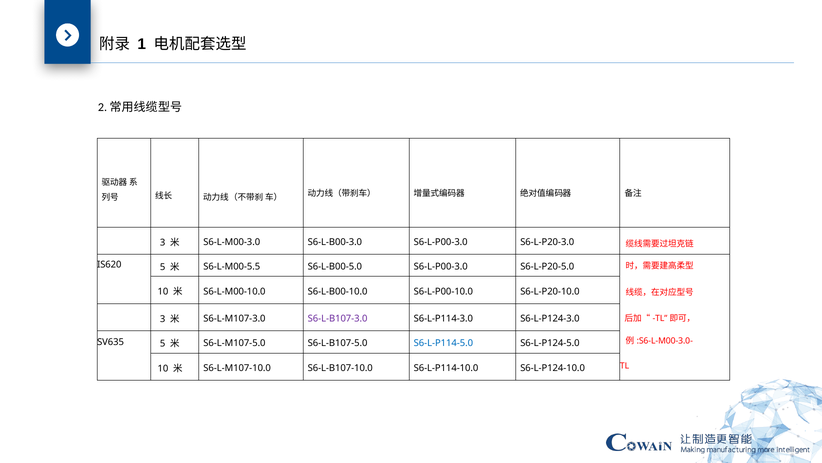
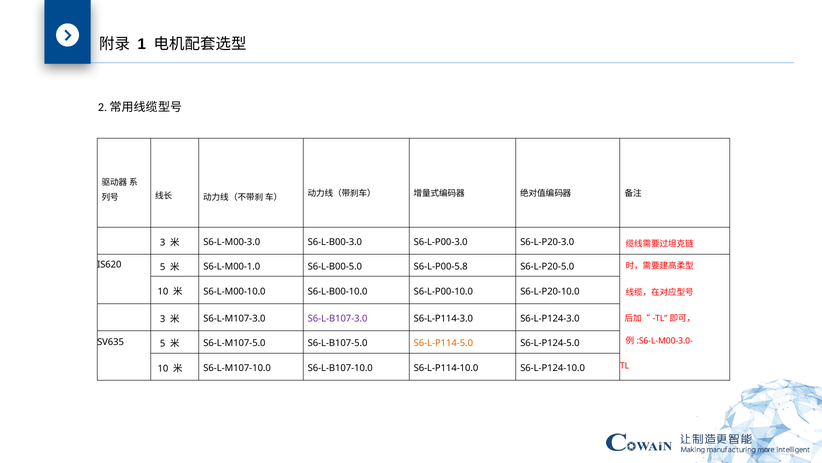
S6-L-M00-5.5: S6-L-M00-5.5 -> S6-L-M00-1.0
S6-L-B00-5.0 S6-L-P00-3.0: S6-L-P00-3.0 -> S6-L-P00-5.8
S6-L-P114-5.0 colour: blue -> orange
